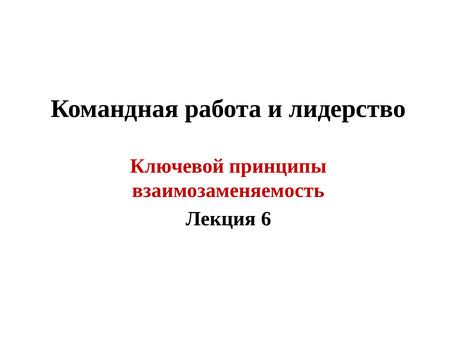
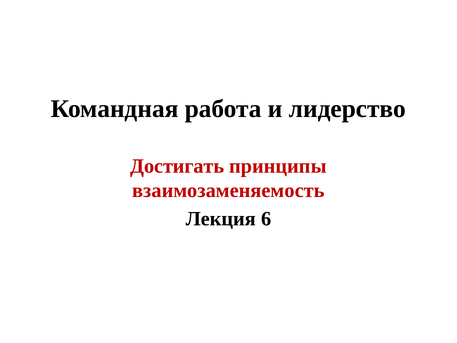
Ключевой: Ключевой -> Достигать
